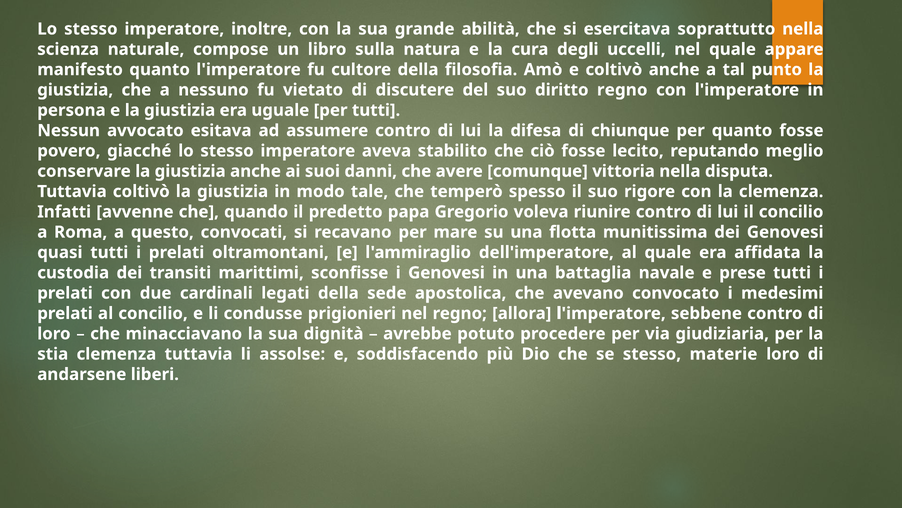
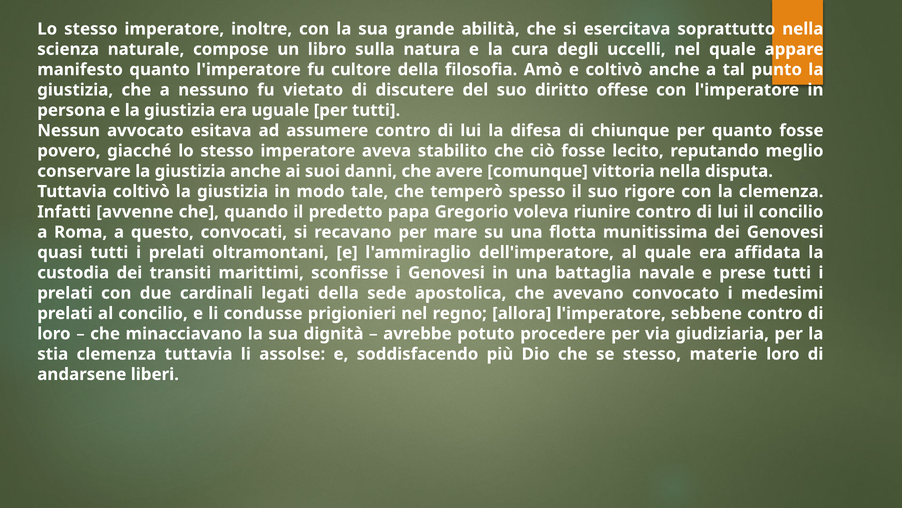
diritto regno: regno -> offese
